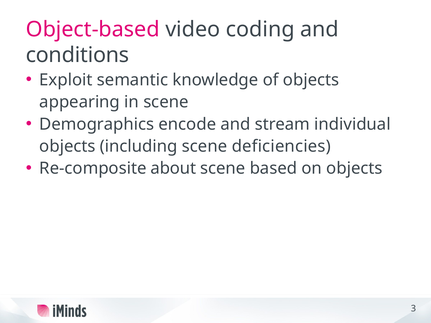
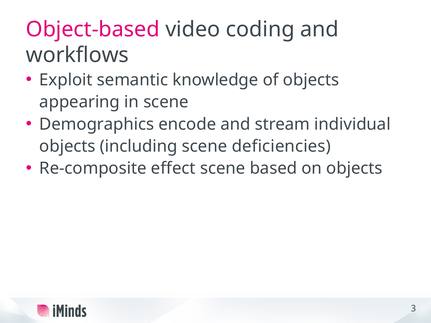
conditions: conditions -> workflows
about: about -> effect
